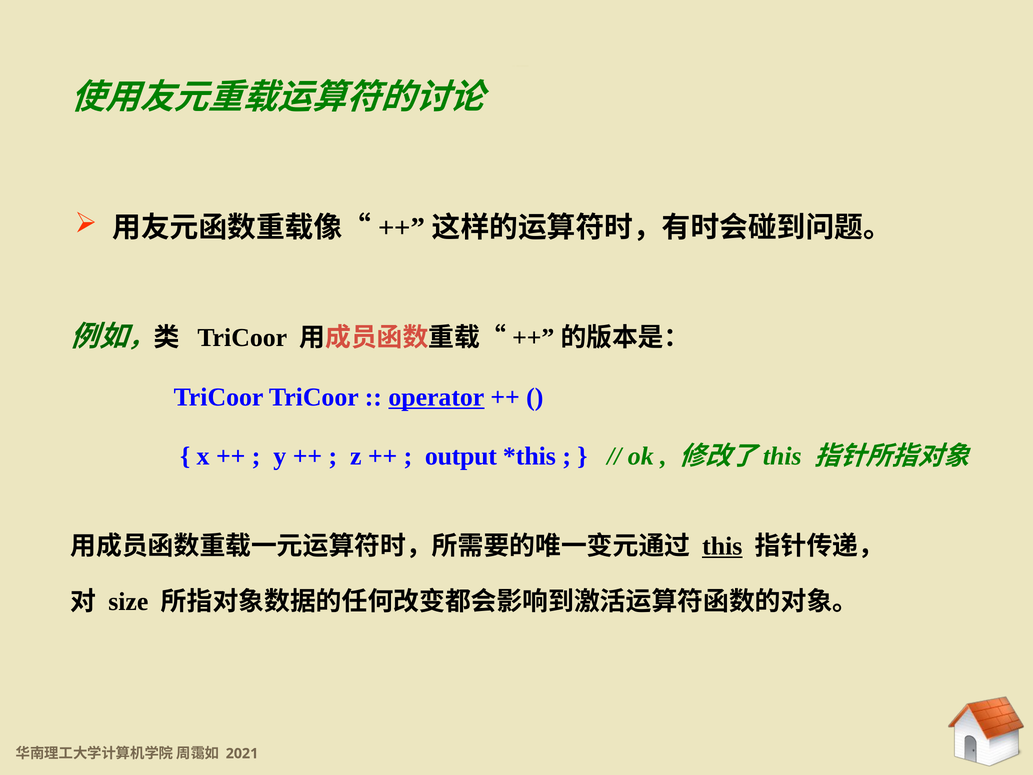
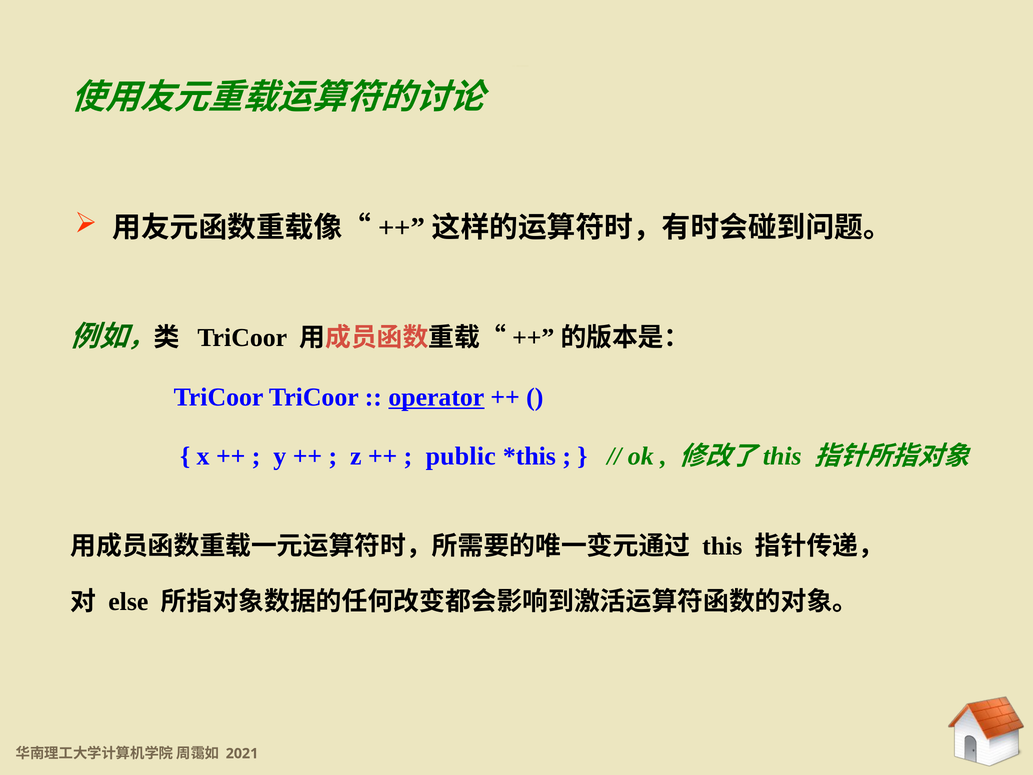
output: output -> public
this underline: present -> none
size: size -> else
